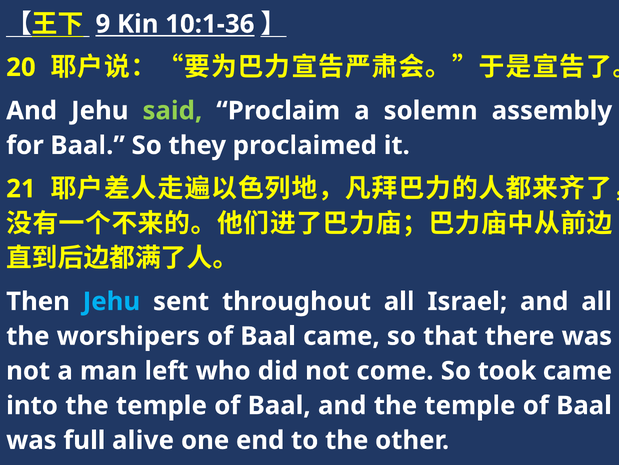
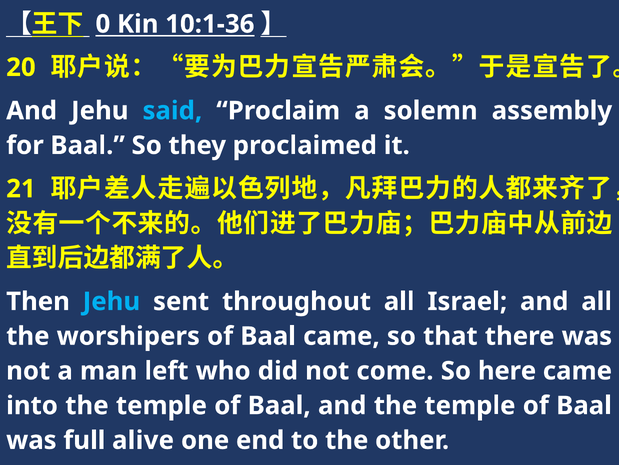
9: 9 -> 0
said colour: light green -> light blue
took: took -> here
